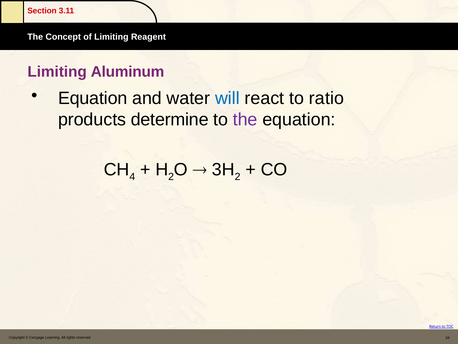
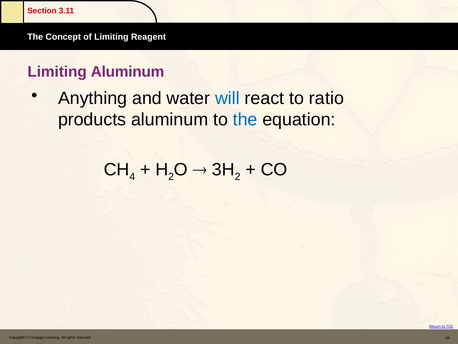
Equation at (93, 98): Equation -> Anything
products determine: determine -> aluminum
the at (245, 120) colour: purple -> blue
